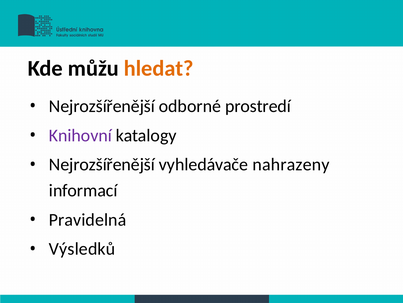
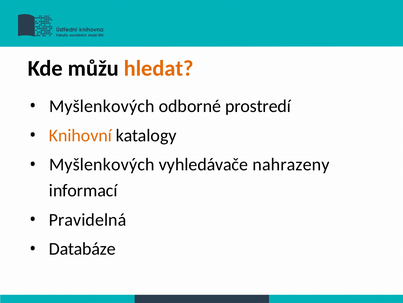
Nejrozšířenější at (102, 106): Nejrozšířenější -> Myšlenkových
Knihovní colour: purple -> orange
Nejrozšířenější at (102, 164): Nejrozšířenější -> Myšlenkových
Výsledků: Výsledků -> Databáze
